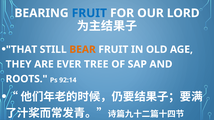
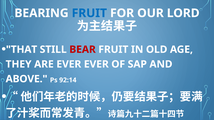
BEAR colour: orange -> red
EVER TREE: TREE -> EVER
ROOTS: ROOTS -> ABOVE
